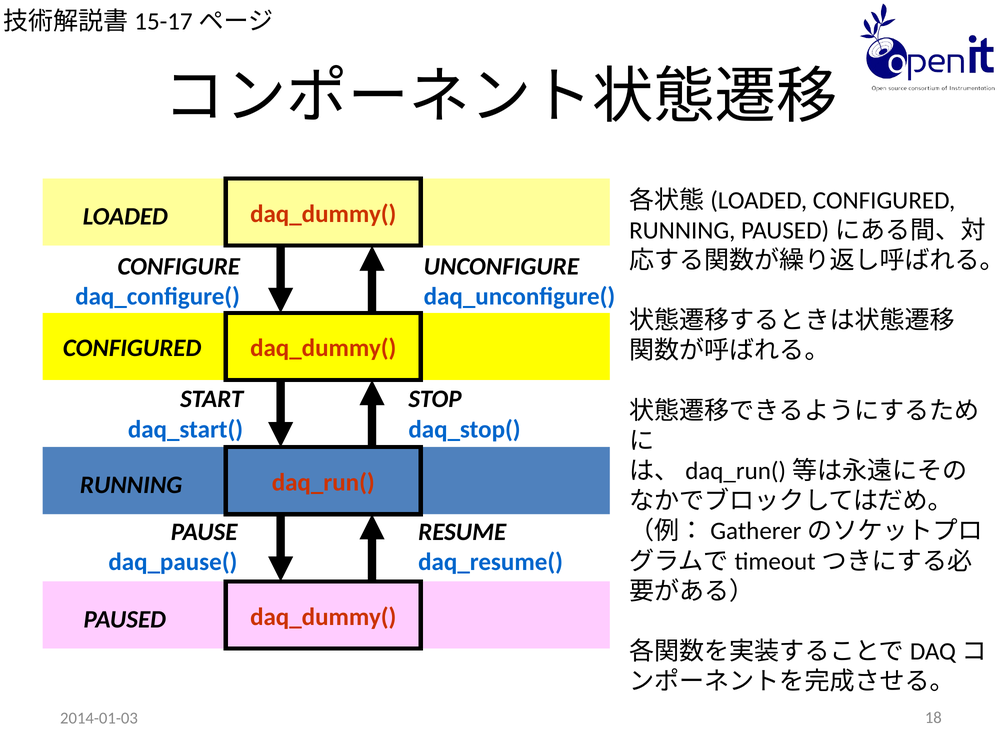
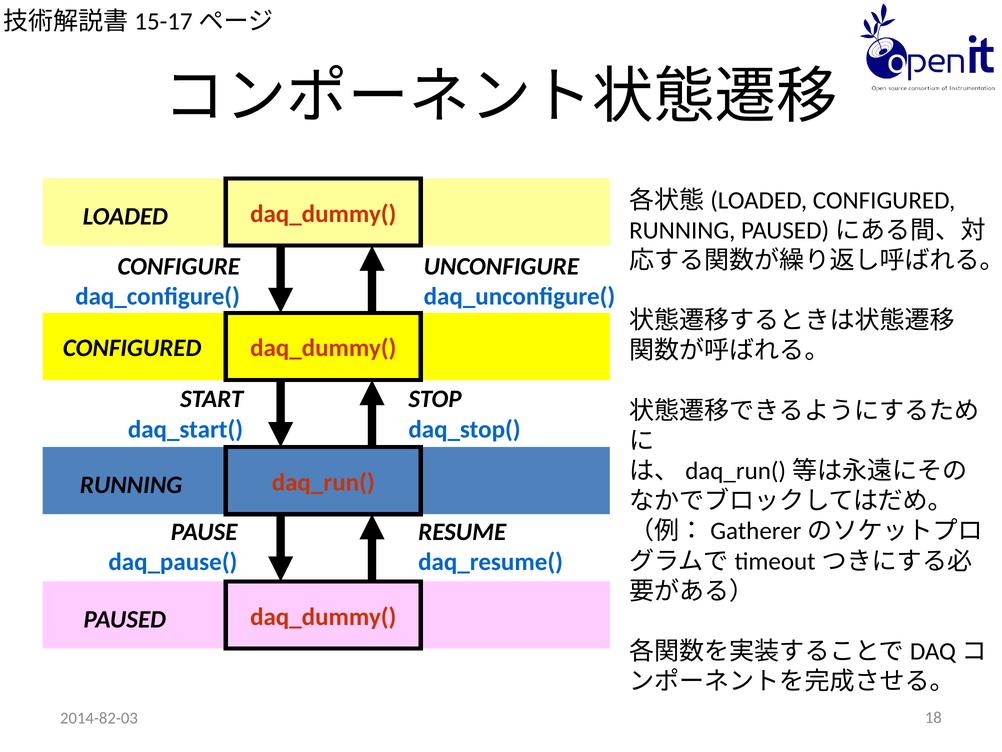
2014-01-03: 2014-01-03 -> 2014-82-03
